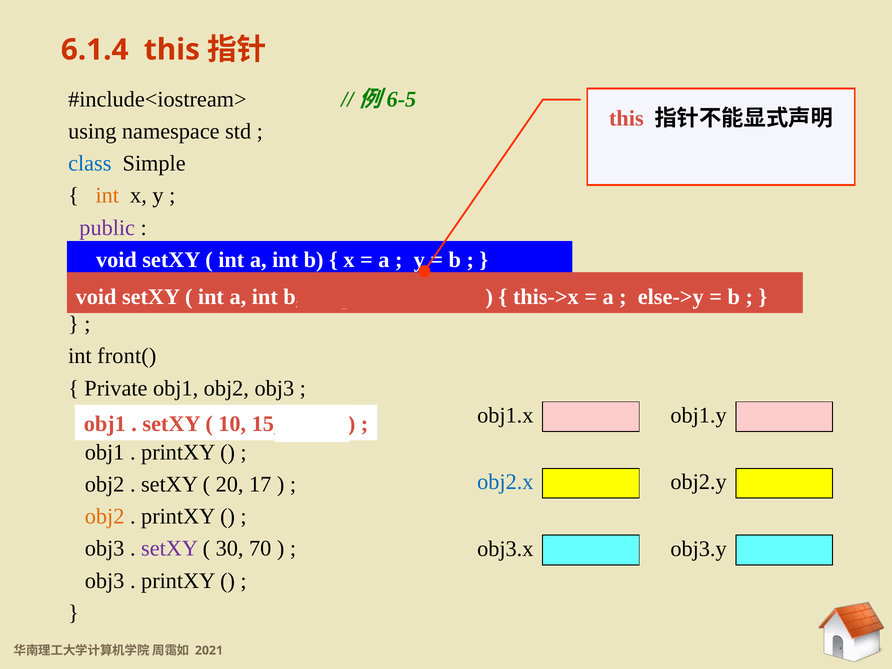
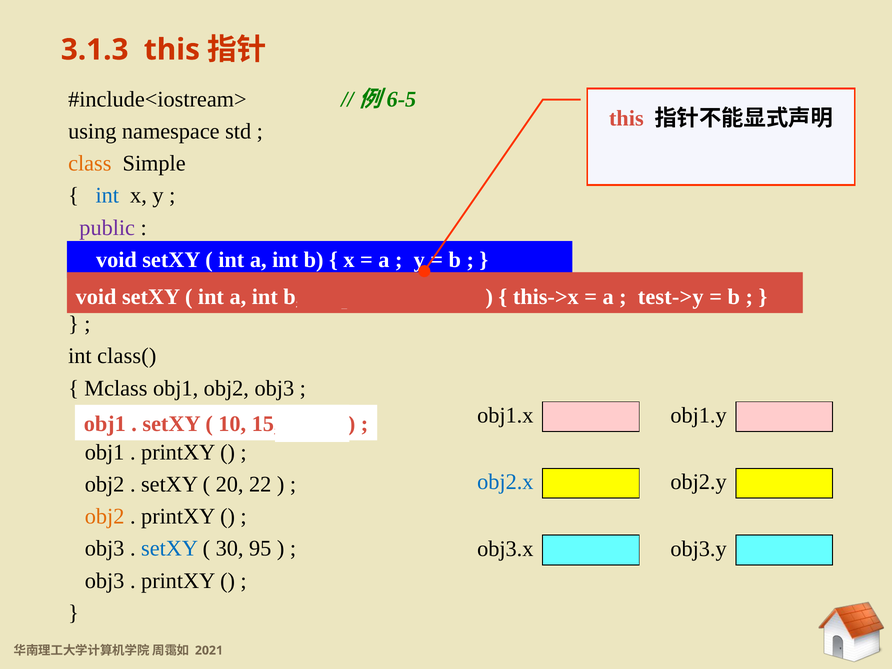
6.1.4: 6.1.4 -> 3.1.3
class colour: blue -> orange
int at (107, 196) colour: orange -> blue
else->y: else->y -> test->y
front(: front( -> class(
Private: Private -> Mclass
17: 17 -> 22
setXY at (170, 549) colour: purple -> blue
70: 70 -> 95
